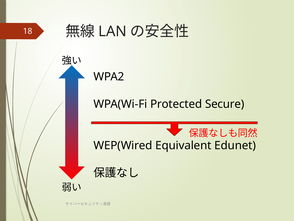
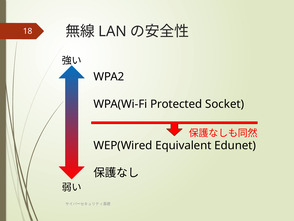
Secure: Secure -> Socket
